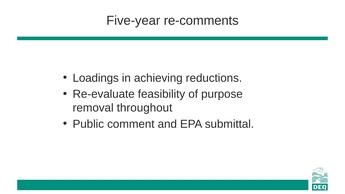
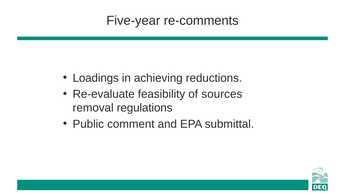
purpose: purpose -> sources
throughout: throughout -> regulations
